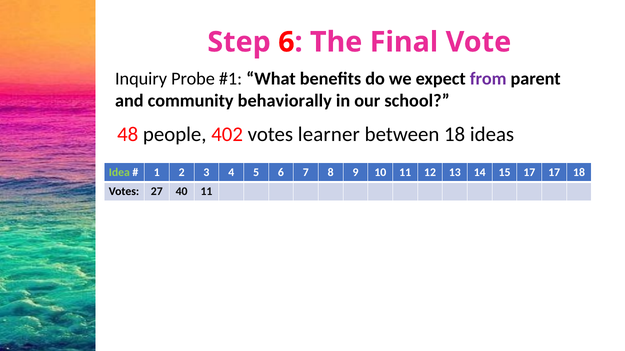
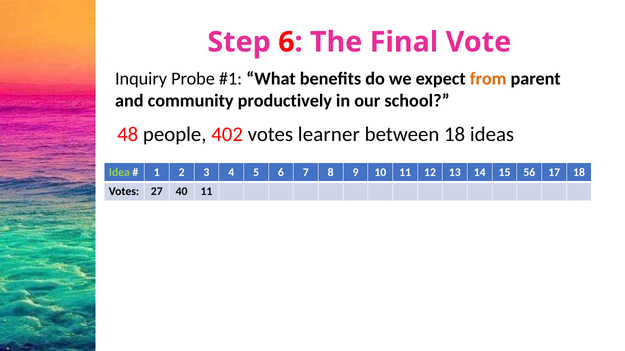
from colour: purple -> orange
behaviorally: behaviorally -> productively
15 17: 17 -> 56
